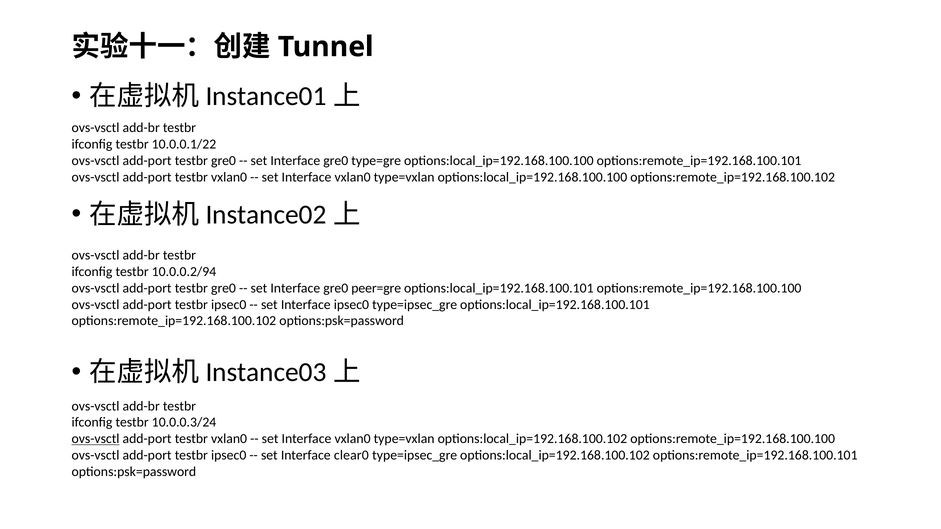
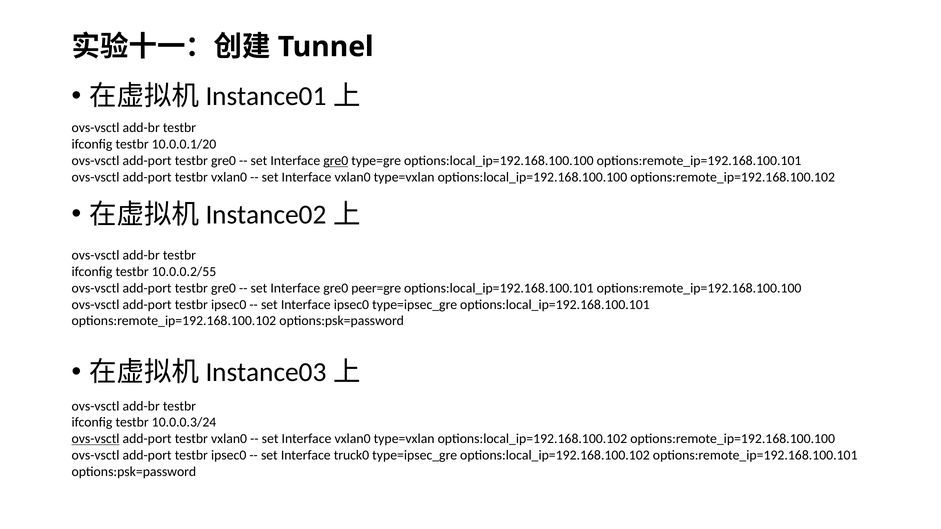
10.0.0.1/22: 10.0.0.1/22 -> 10.0.0.1/20
gre0 at (336, 161) underline: none -> present
10.0.0.2/94: 10.0.0.2/94 -> 10.0.0.2/55
clear0: clear0 -> truck0
